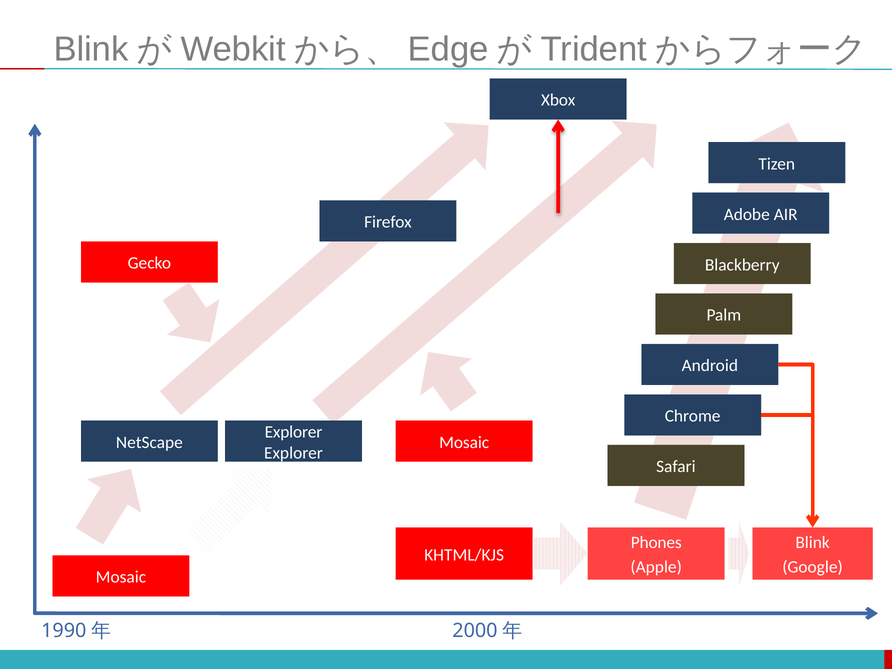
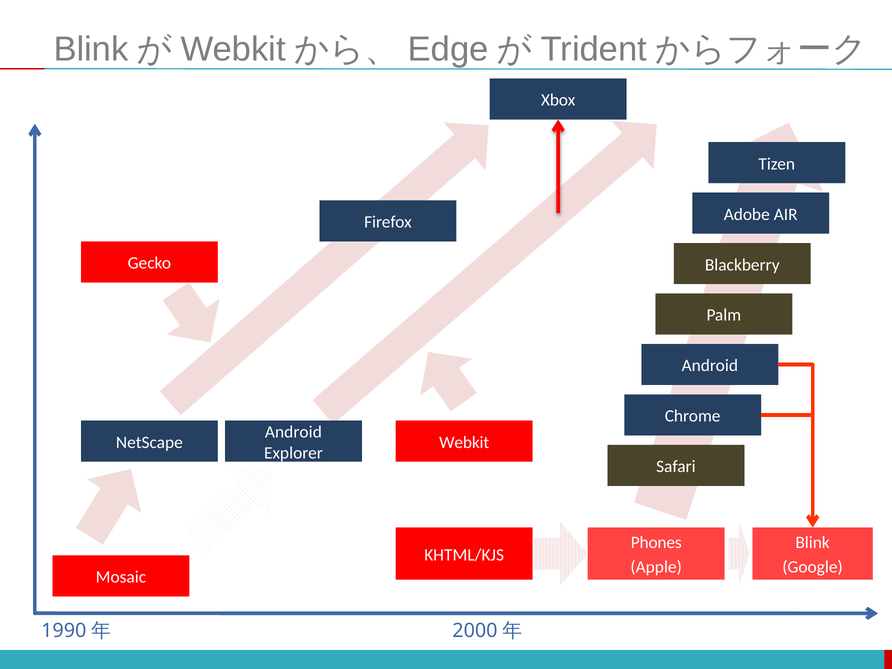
Explorer at (294, 432): Explorer -> Android
NetScape Mosaic: Mosaic -> Webkit
